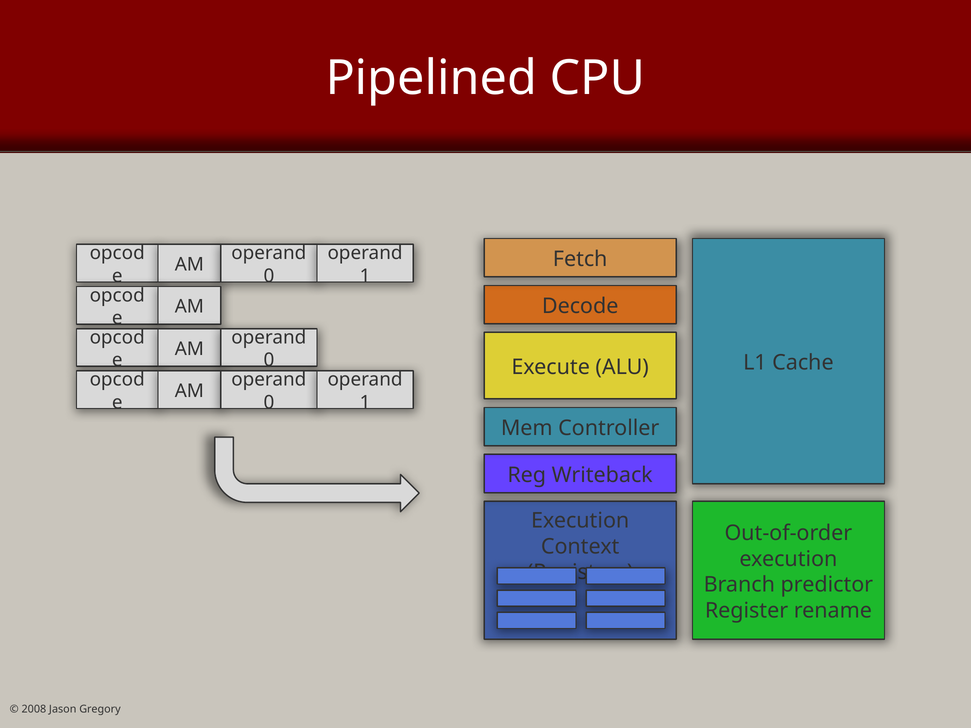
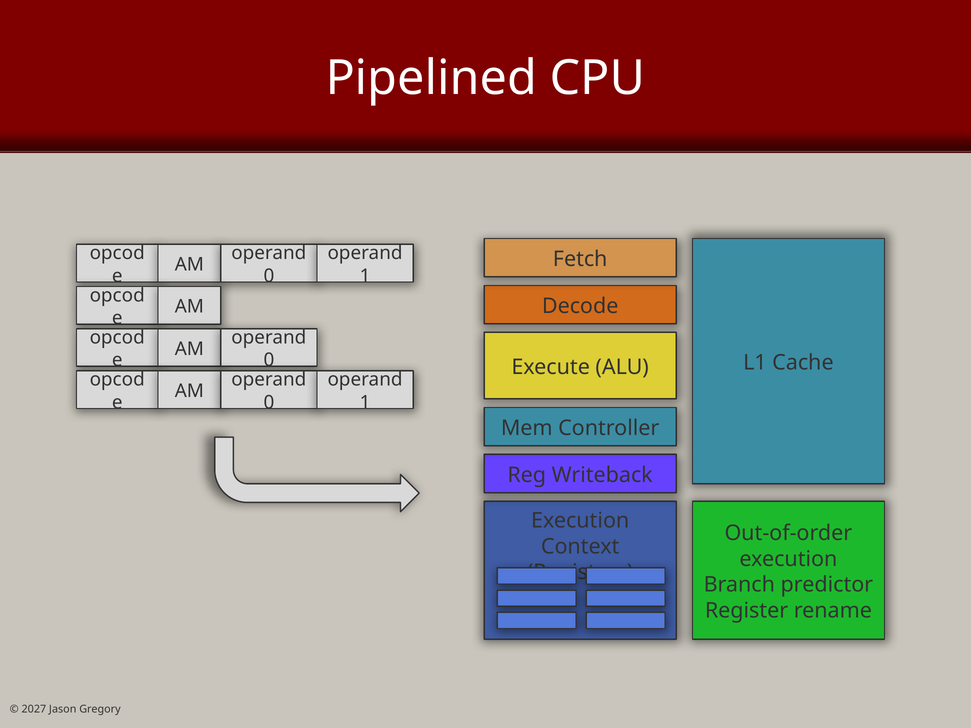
2008: 2008 -> 2027
